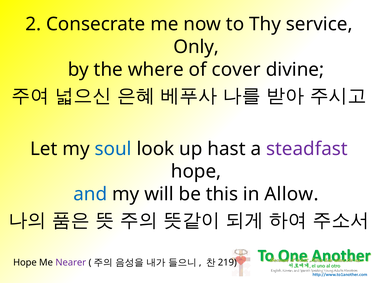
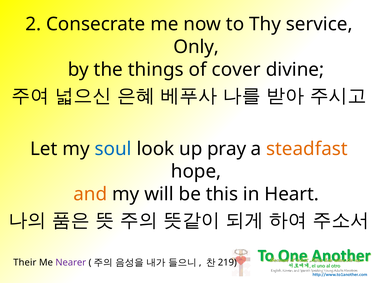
where: where -> things
hast: hast -> pray
steadfast colour: purple -> orange
and colour: blue -> orange
Allow: Allow -> Heart
Hope at (25, 263): Hope -> Their
